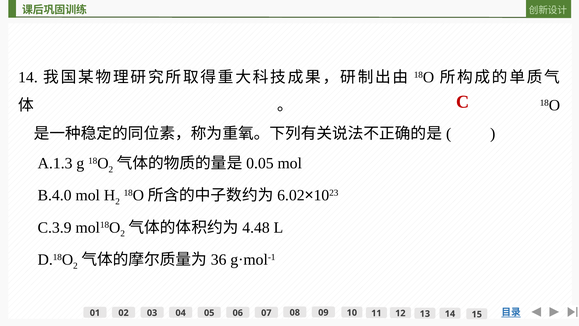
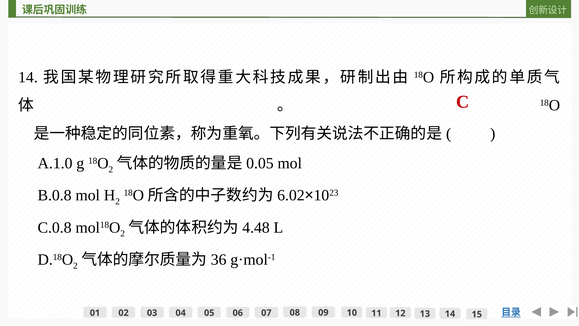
A.1.3: A.1.3 -> A.1.0
B.4.0: B.4.0 -> B.0.8
C.3.9: C.3.9 -> C.0.8
